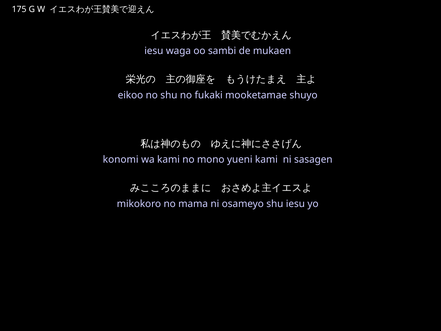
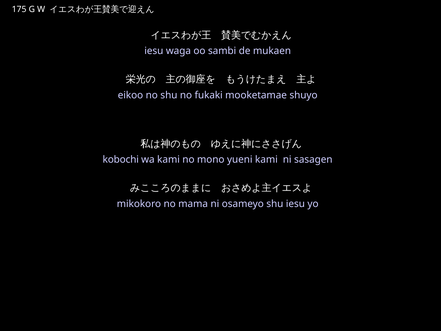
konomi: konomi -> kobochi
